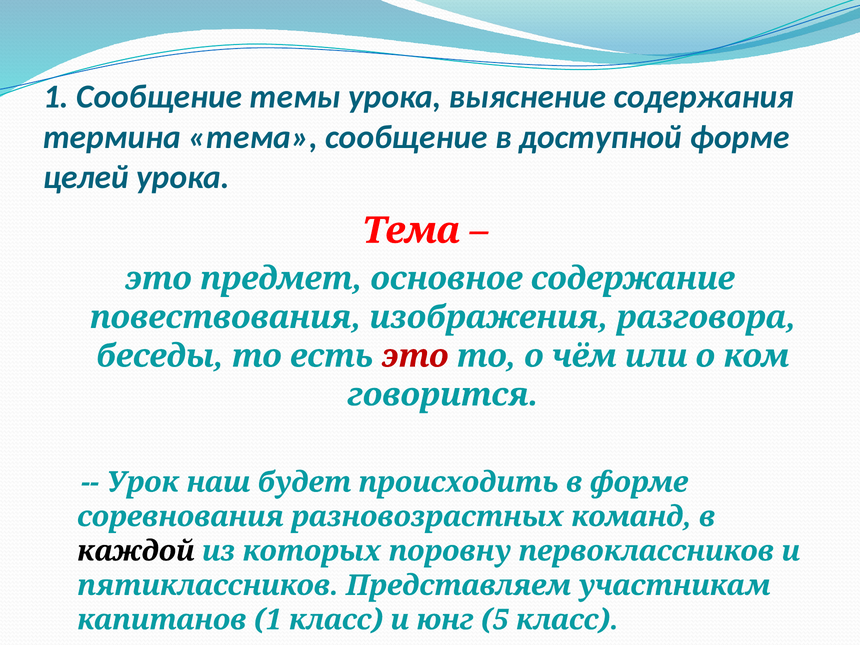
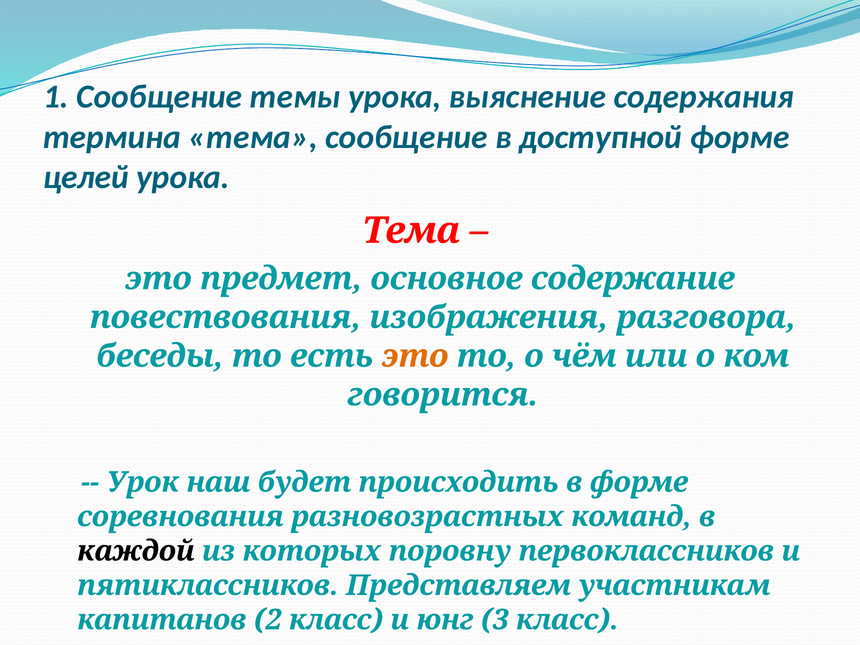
это at (415, 356) colour: red -> orange
капитанов 1: 1 -> 2
5: 5 -> 3
